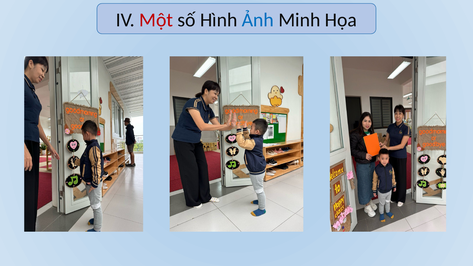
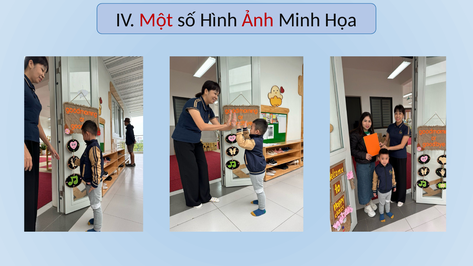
Ảnh colour: blue -> red
